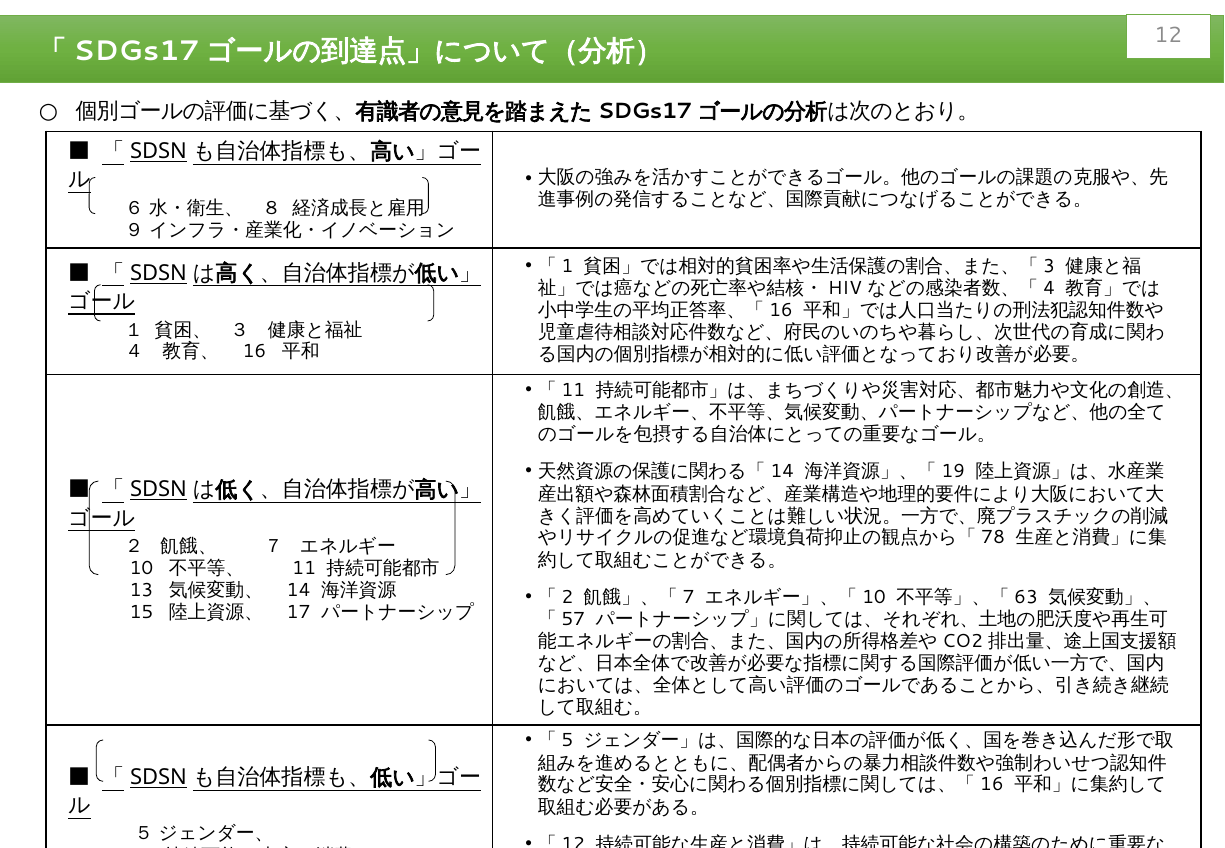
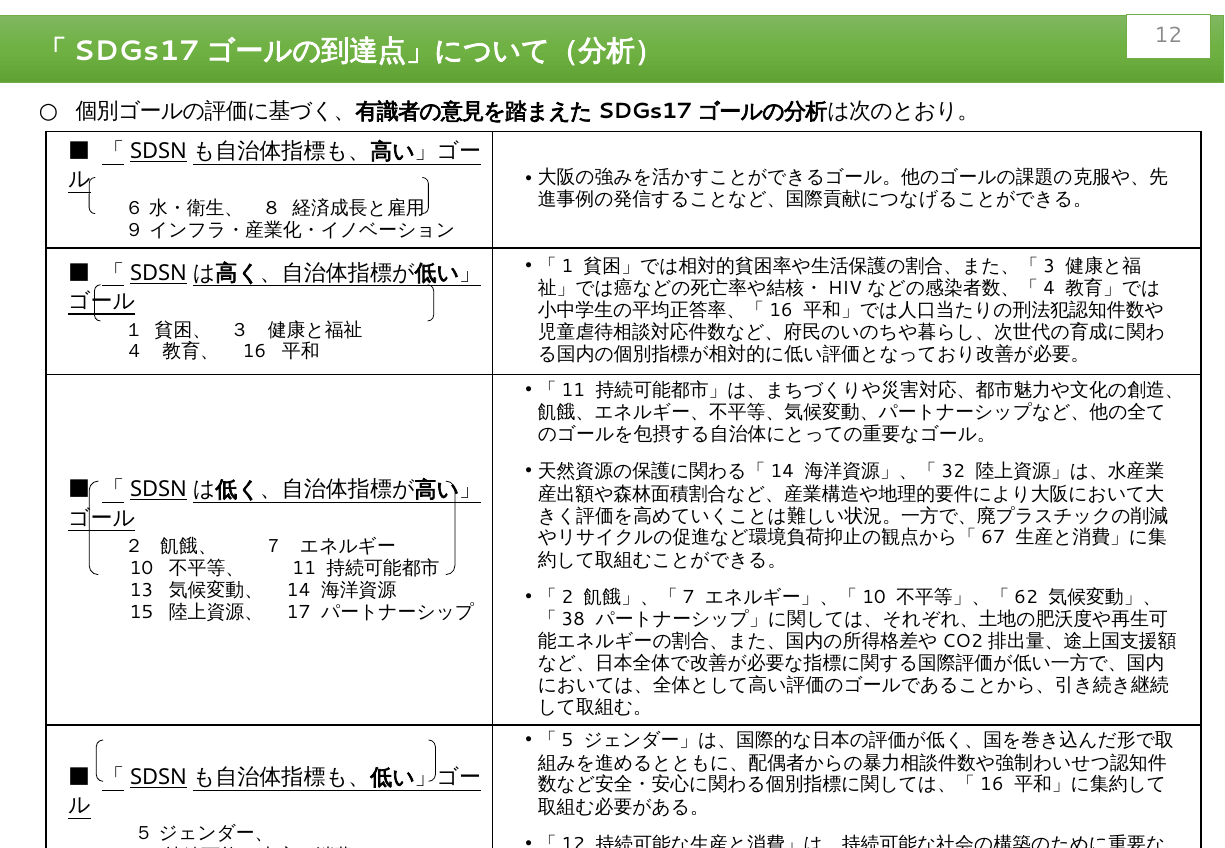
19: 19 -> 32
78: 78 -> 67
63: 63 -> 62
57: 57 -> 38
